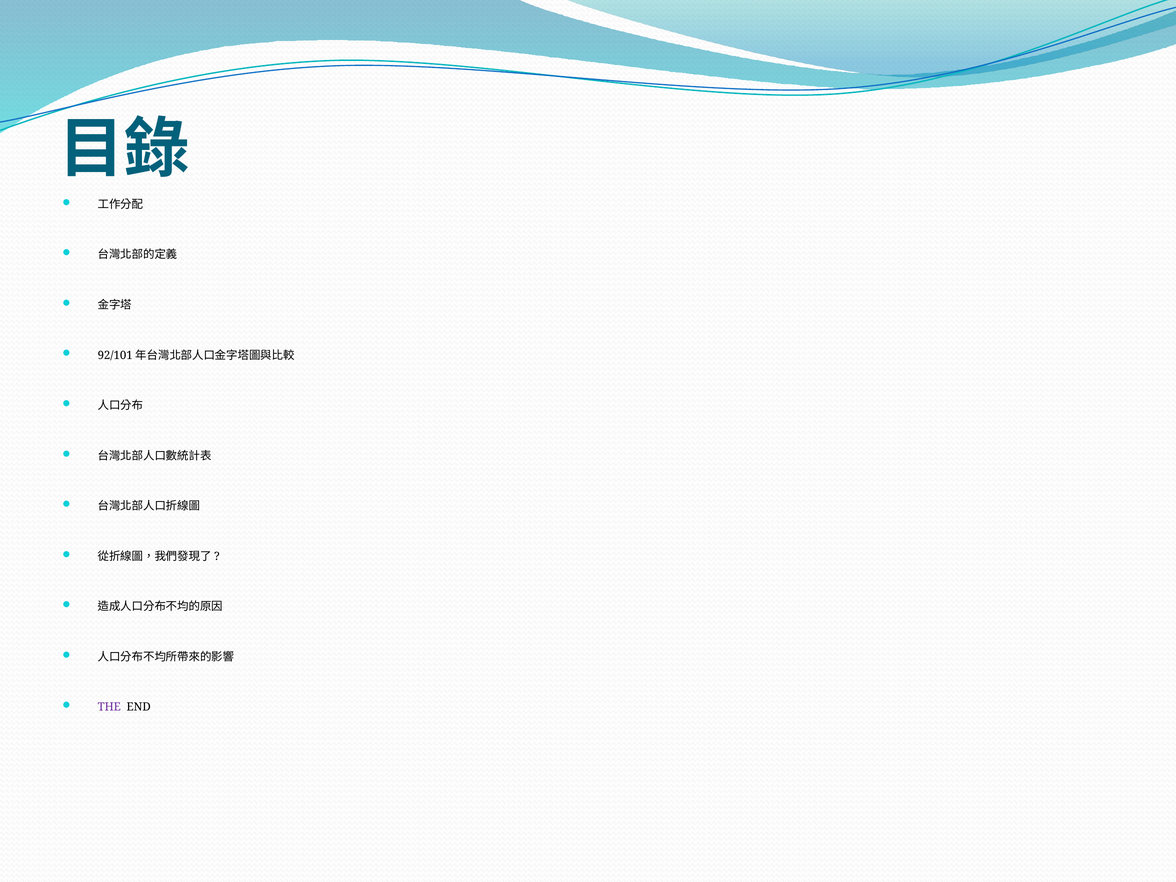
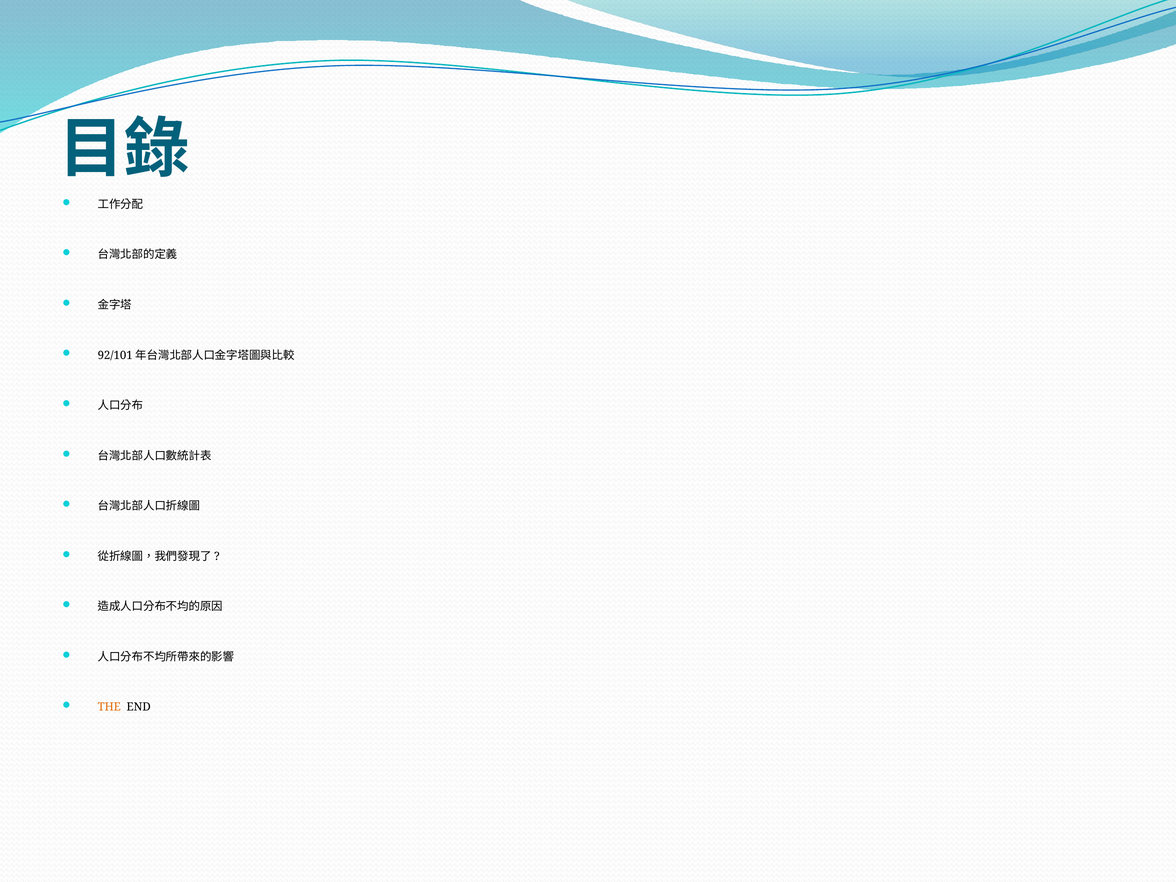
THE colour: purple -> orange
